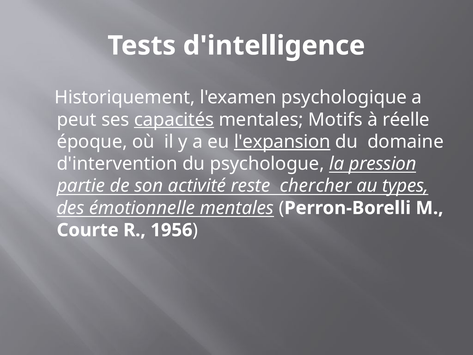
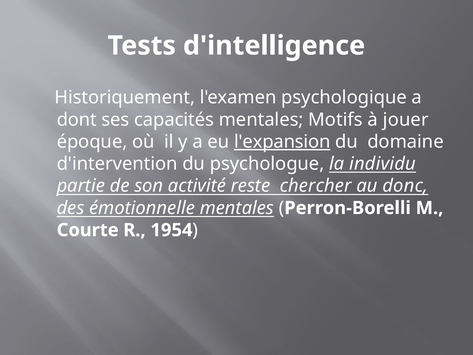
peut: peut -> dont
capacités underline: present -> none
réelle: réelle -> jouer
pression: pression -> individu
types: types -> donc
1956: 1956 -> 1954
